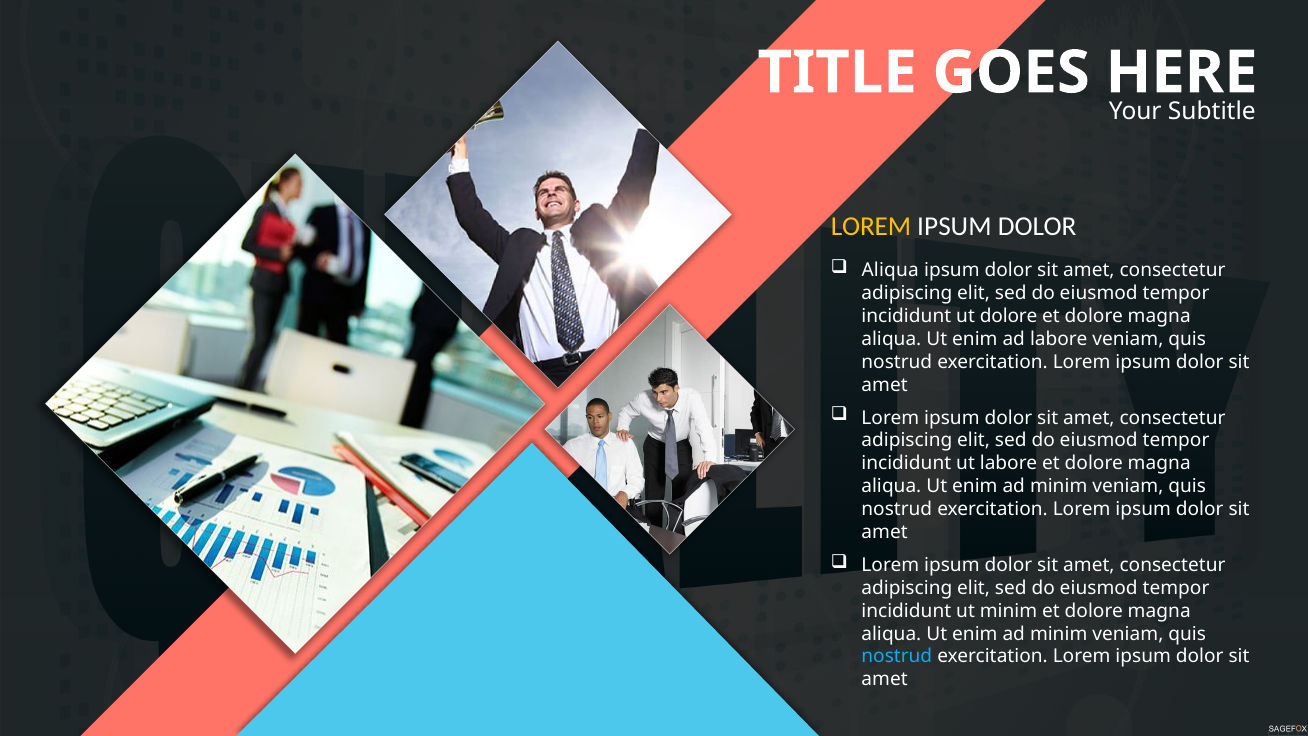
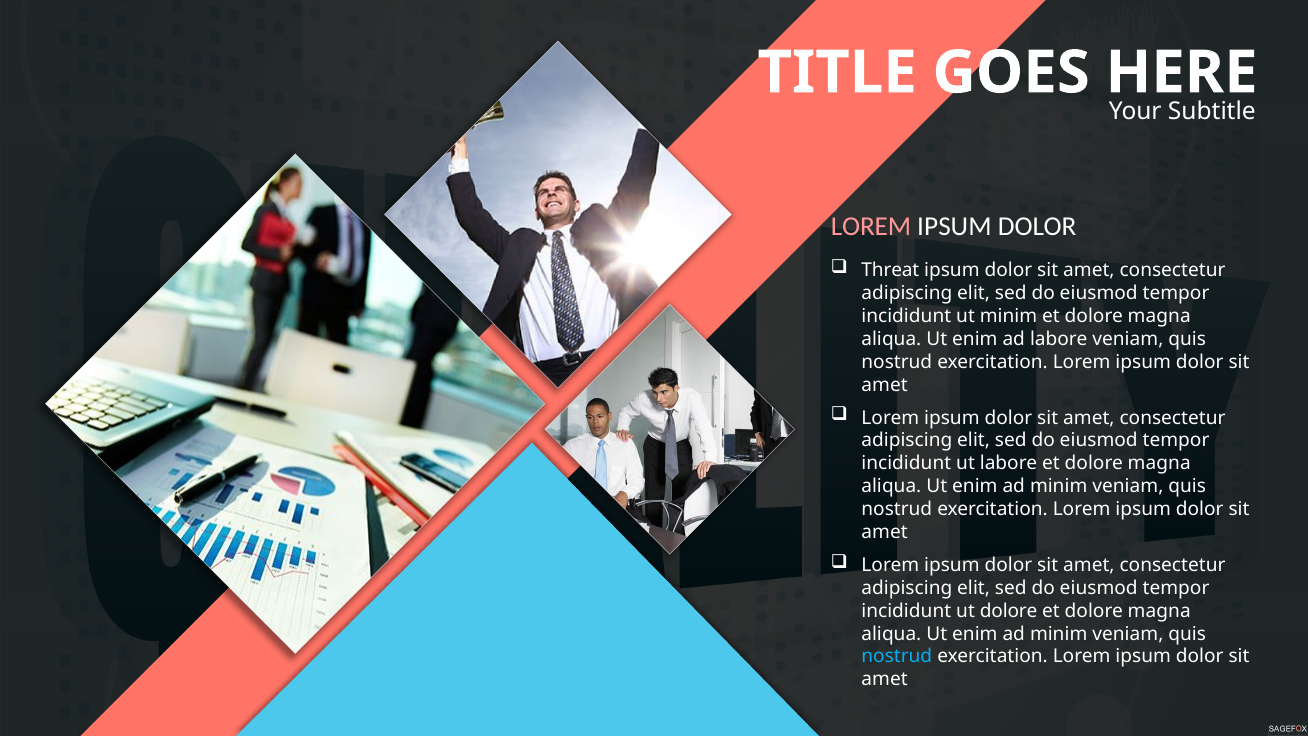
LOREM at (871, 227) colour: yellow -> pink
Aliqua at (890, 270): Aliqua -> Threat
ut dolore: dolore -> minim
ut minim: minim -> dolore
